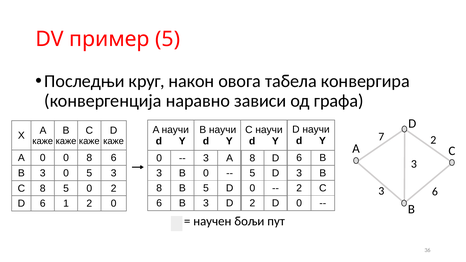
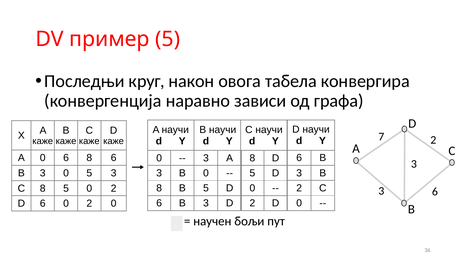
0 0: 0 -> 6
6 1: 1 -> 0
